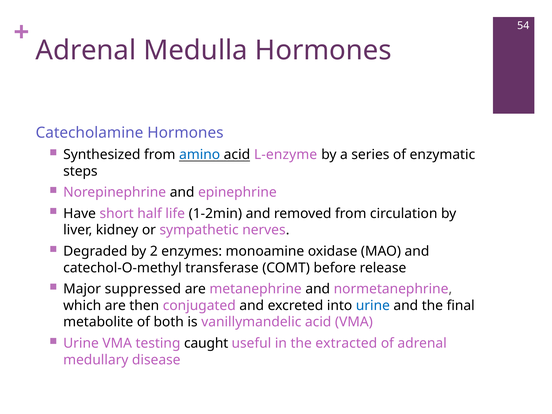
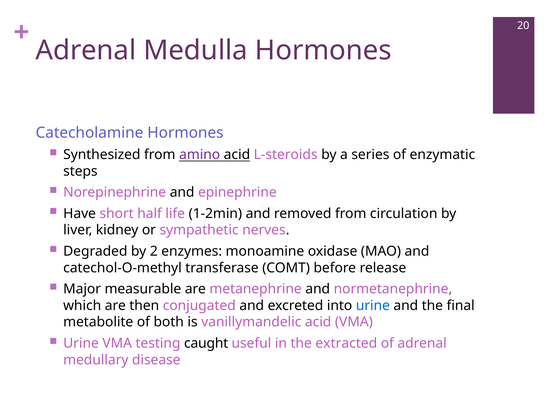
54: 54 -> 20
amino colour: blue -> purple
L-enzyme: L-enzyme -> L-steroids
suppressed: suppressed -> measurable
